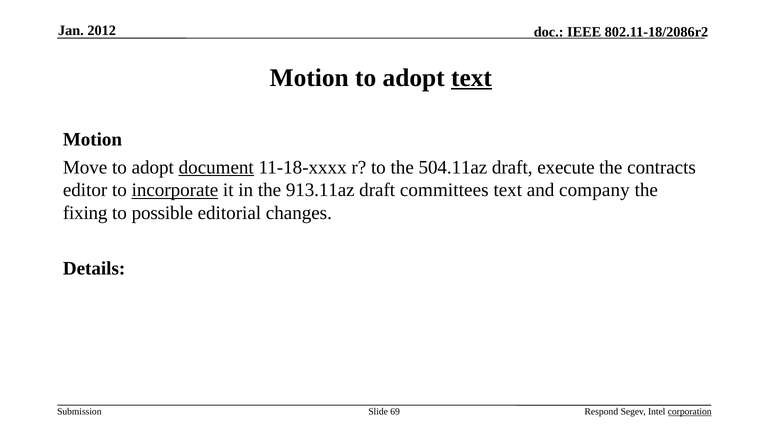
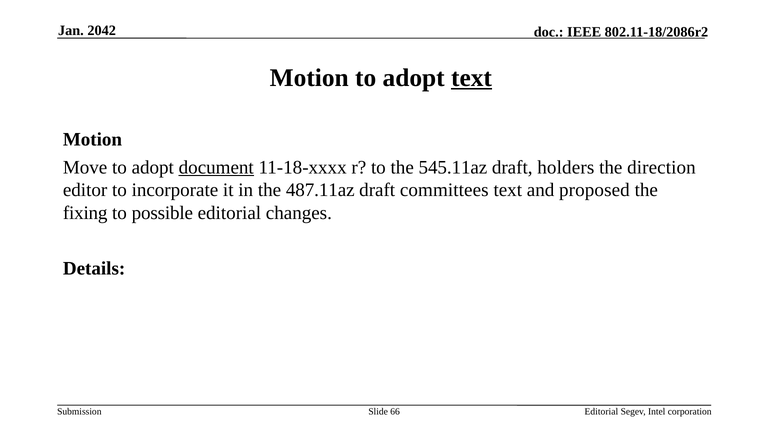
2012: 2012 -> 2042
504.11az: 504.11az -> 545.11az
execute: execute -> holders
contracts: contracts -> direction
incorporate underline: present -> none
913.11az: 913.11az -> 487.11az
company: company -> proposed
69: 69 -> 66
Respond at (601, 411): Respond -> Editorial
corporation underline: present -> none
